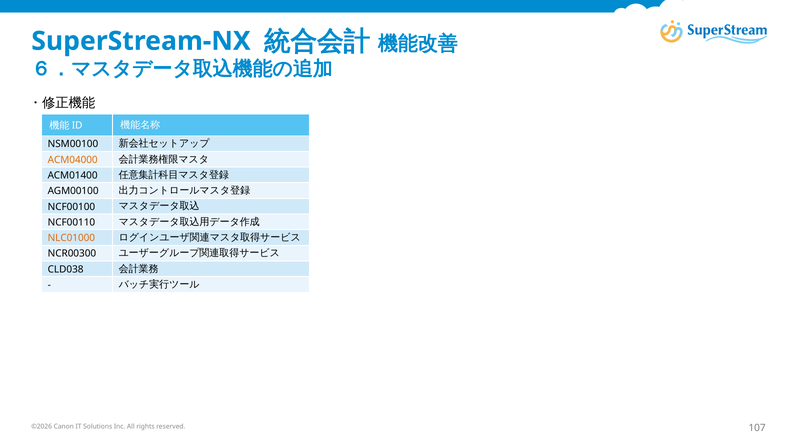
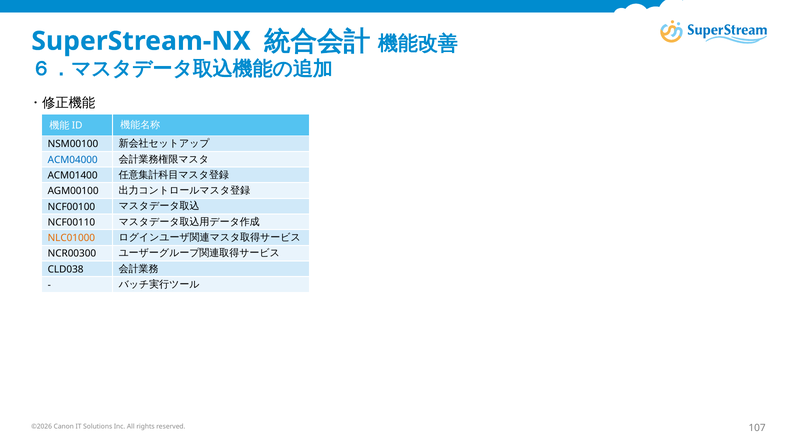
ACM04000 colour: orange -> blue
